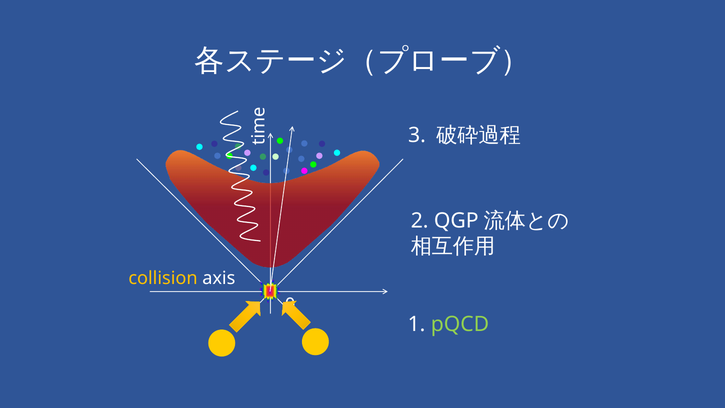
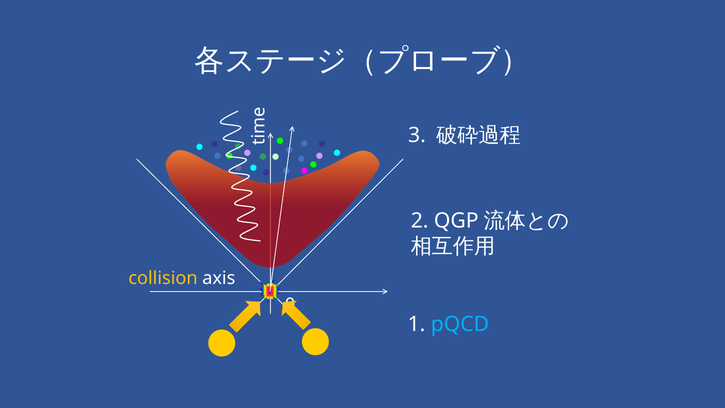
pQCD colour: light green -> light blue
